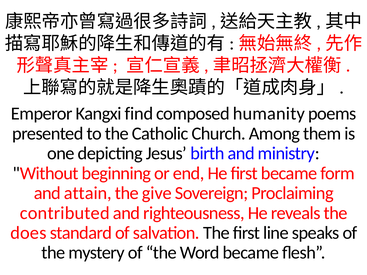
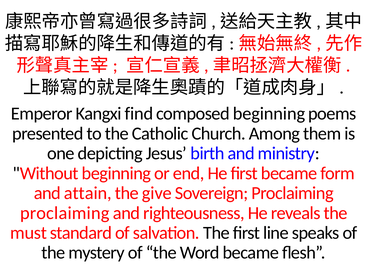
composed humanity: humanity -> beginning
contributed at (65, 213): contributed -> proclaiming
does: does -> must
